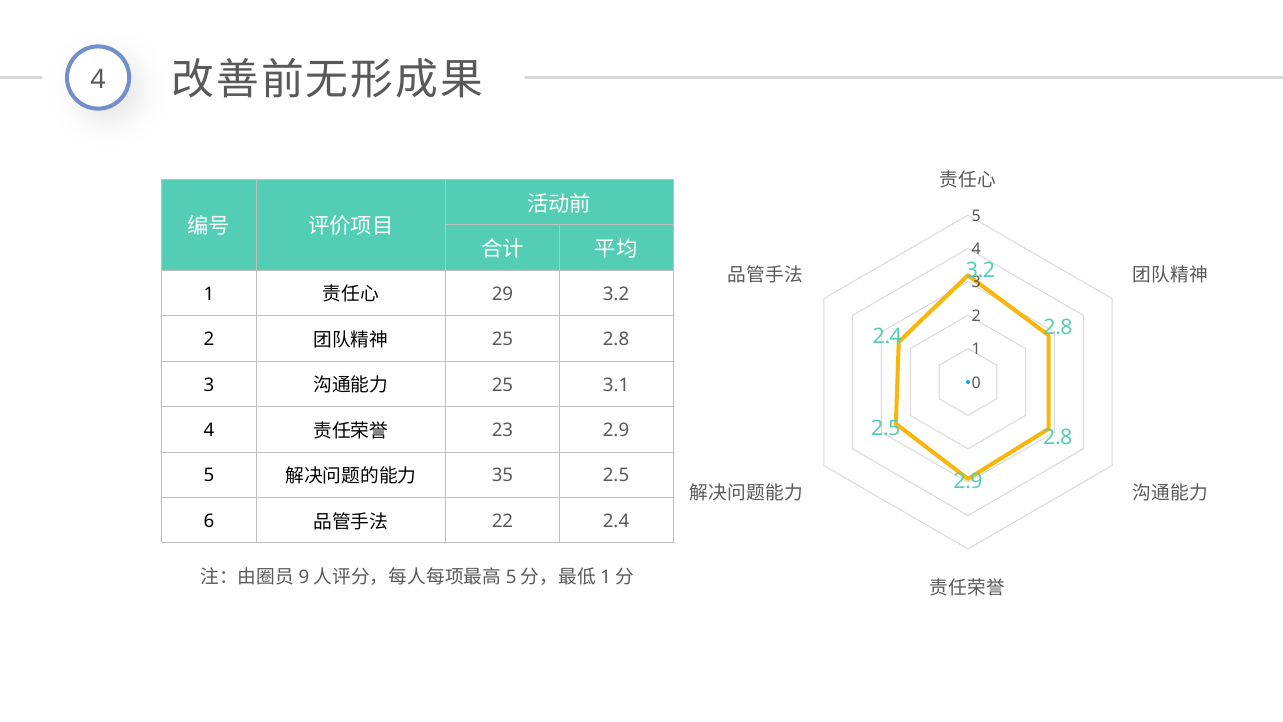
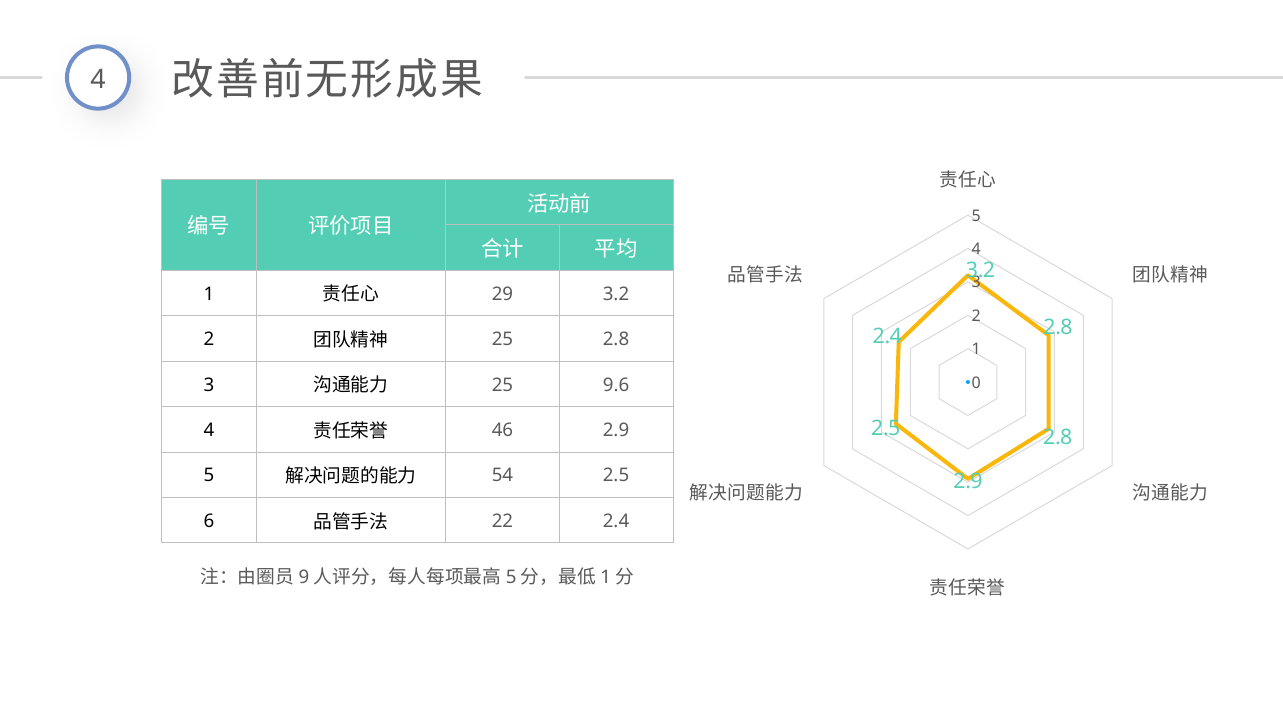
3.1: 3.1 -> 9.6
23: 23 -> 46
35: 35 -> 54
